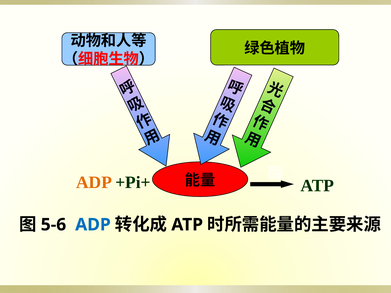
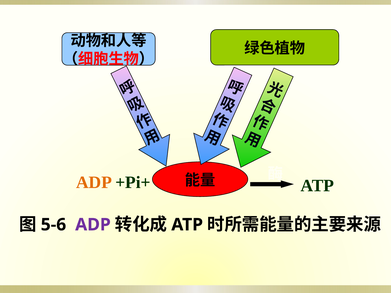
ADP at (93, 225) colour: blue -> purple
